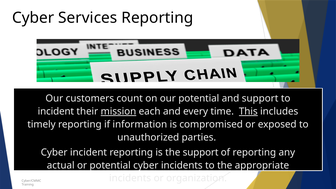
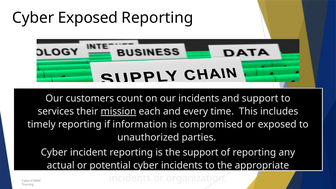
Cyber Services: Services -> Exposed
our potential: potential -> incidents
incident at (56, 111): incident -> services
This underline: present -> none
